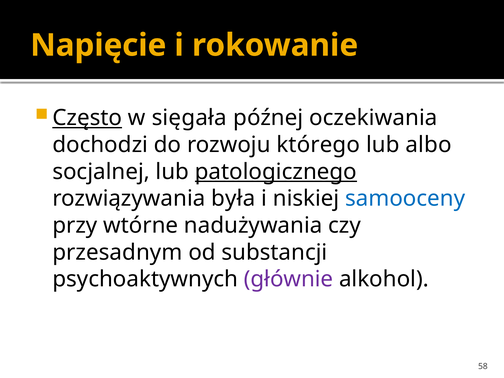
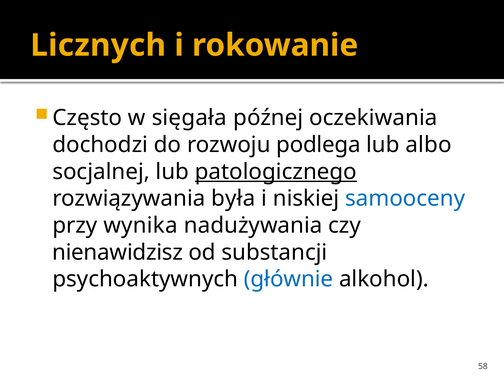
Napięcie: Napięcie -> Licznych
Często underline: present -> none
którego: którego -> podlega
wtórne: wtórne -> wynika
przesadnym: przesadnym -> nienawidzisz
głównie colour: purple -> blue
